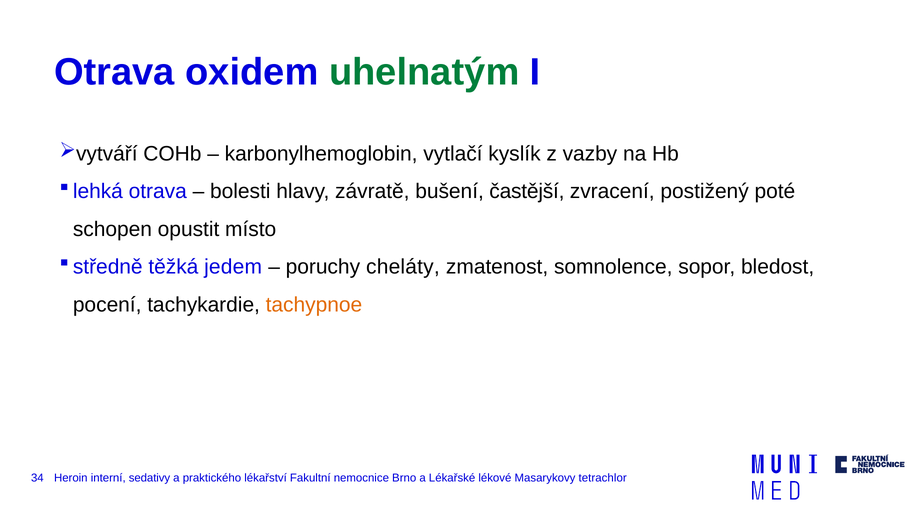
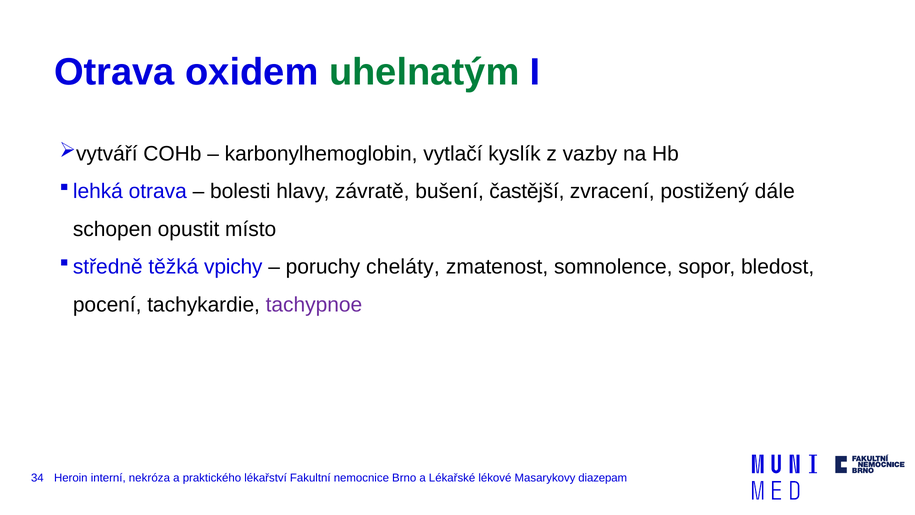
poté: poté -> dále
jedem: jedem -> vpichy
tachypnoe colour: orange -> purple
sedativy: sedativy -> nekróza
tetrachlor: tetrachlor -> diazepam
